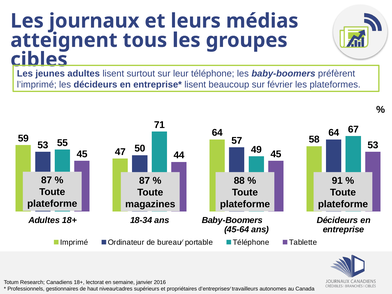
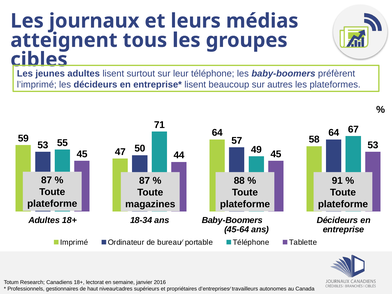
février: février -> autres
